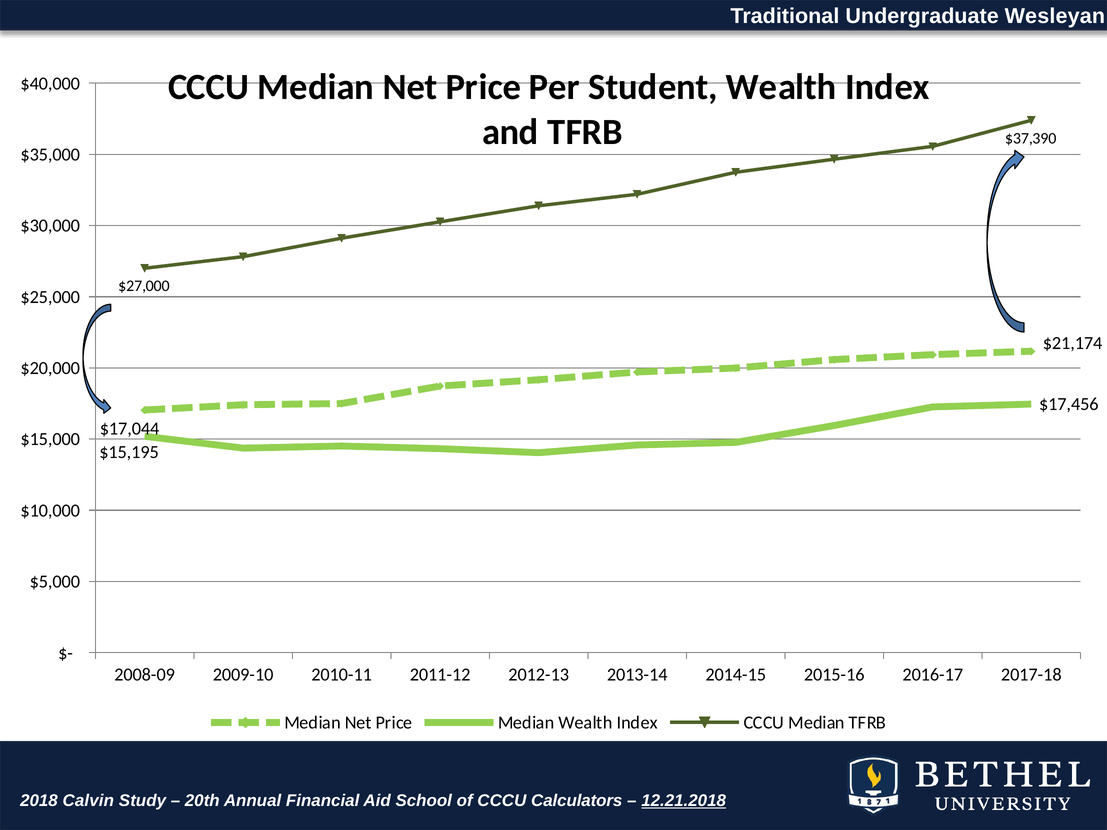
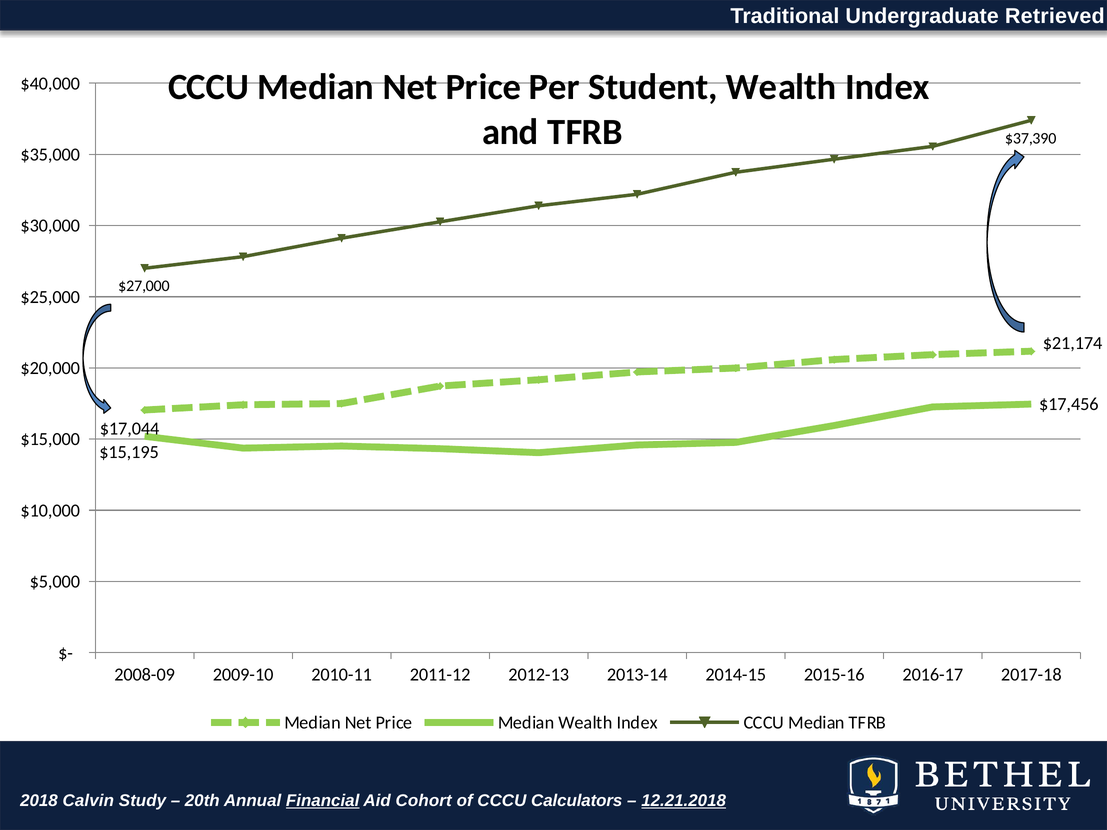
Wesleyan: Wesleyan -> Retrieved
Financial underline: none -> present
School: School -> Cohort
